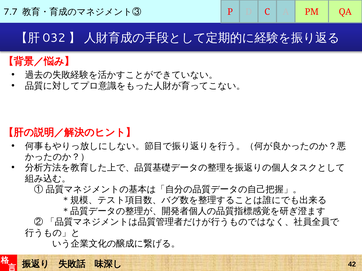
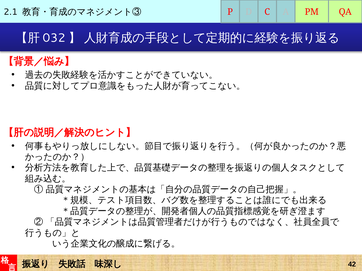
7.7: 7.7 -> 2.1
